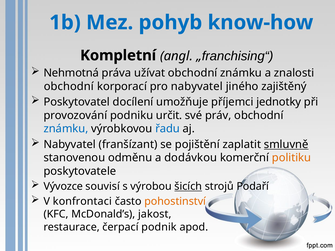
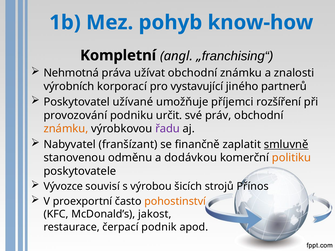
obchodní at (69, 86): obchodní -> výrobních
pro nabyvatel: nabyvatel -> vystavující
zajištěný: zajištěný -> partnerů
docílení: docílení -> užívané
jednotky: jednotky -> rozšíření
známku at (66, 129) colour: blue -> orange
řadu colour: blue -> purple
pojištění: pojištění -> finančně
šicích underline: present -> none
Podaří: Podaří -> Přínos
konfrontaci: konfrontaci -> proexportní
